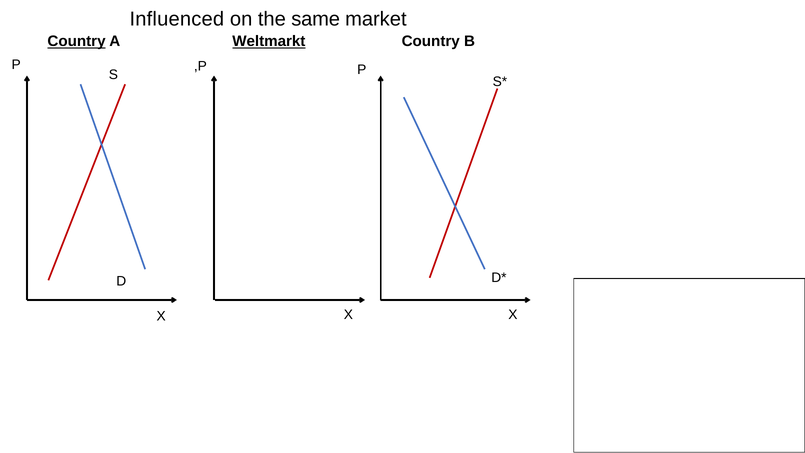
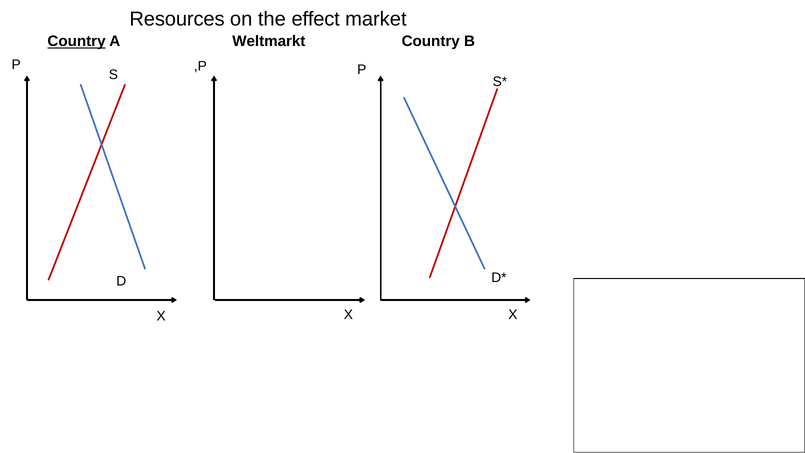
Influenced: Influenced -> Resources
same: same -> effect
Weltmarkt underline: present -> none
